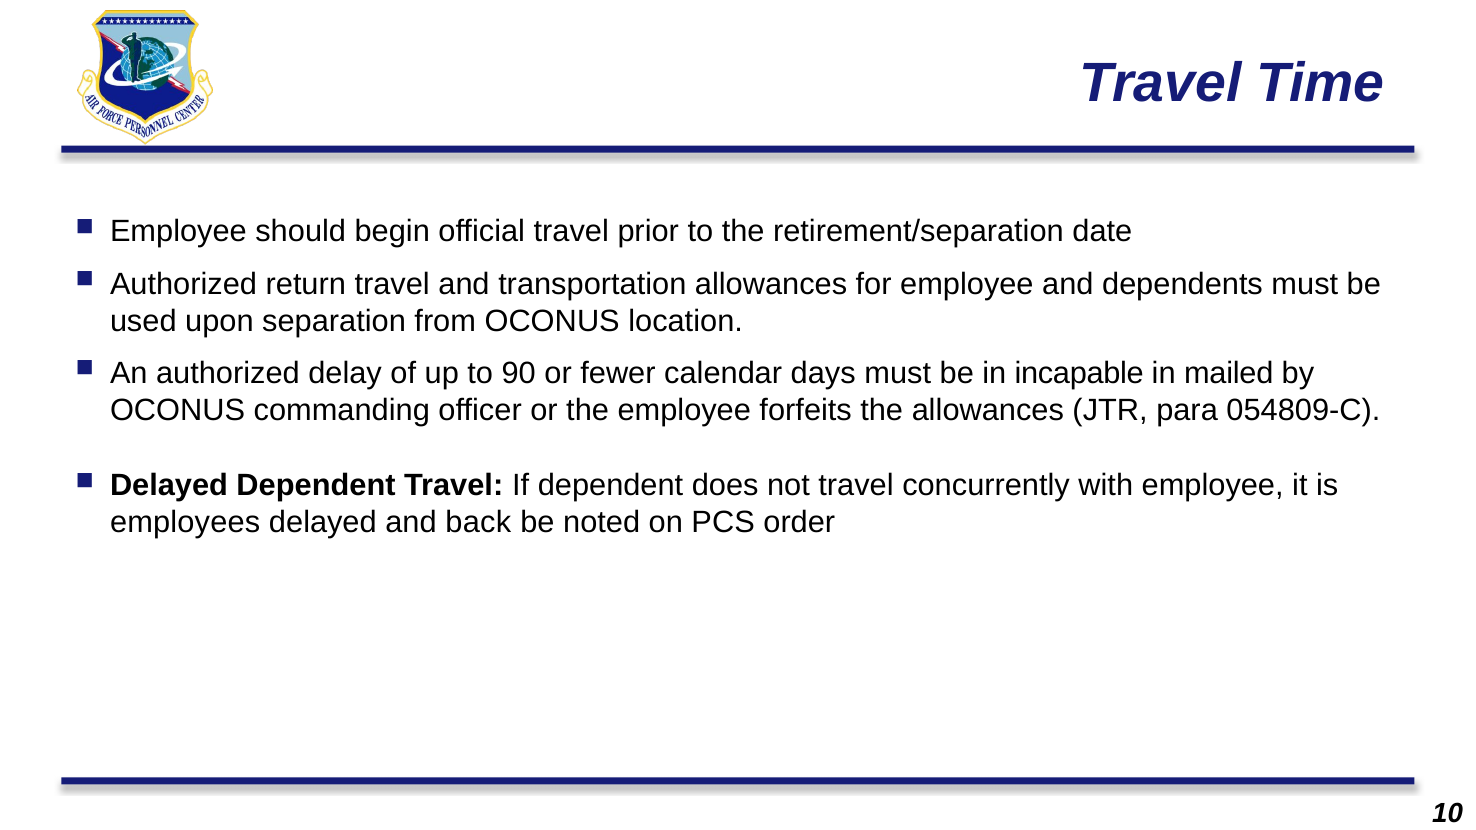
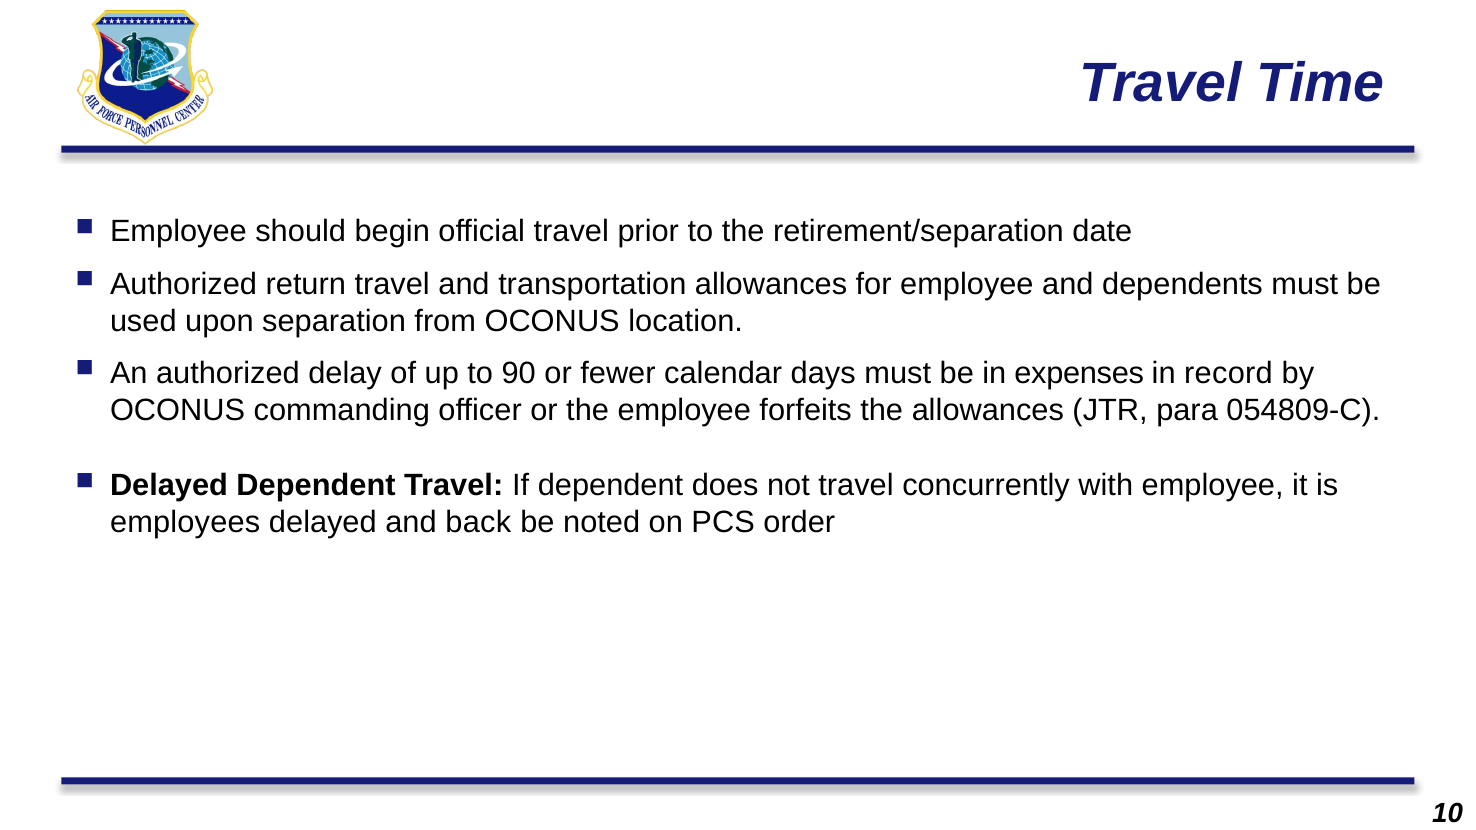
incapable: incapable -> expenses
mailed: mailed -> record
